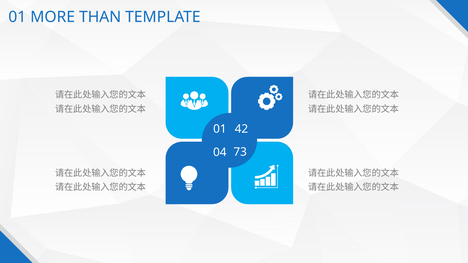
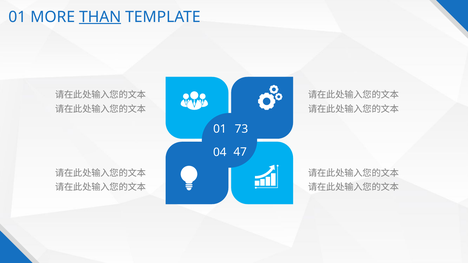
THAN underline: none -> present
42: 42 -> 73
73: 73 -> 47
